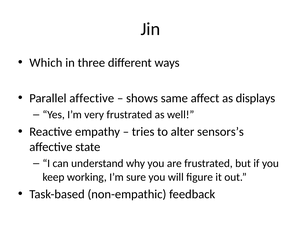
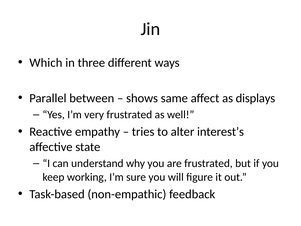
Parallel affective: affective -> between
sensors’s: sensors’s -> interest’s
